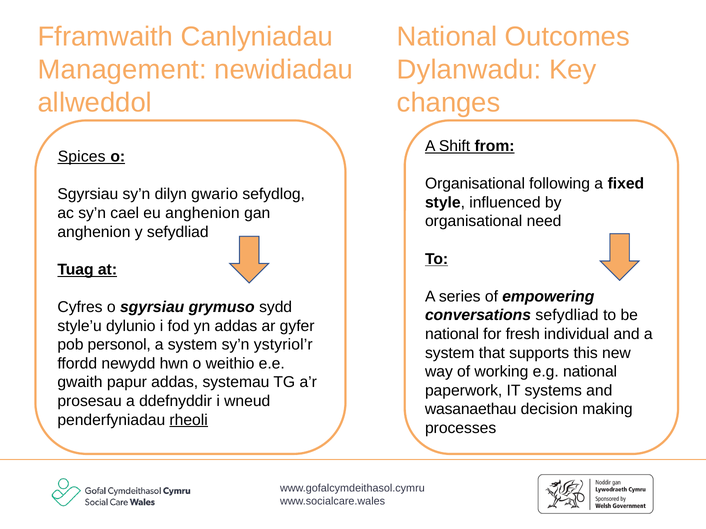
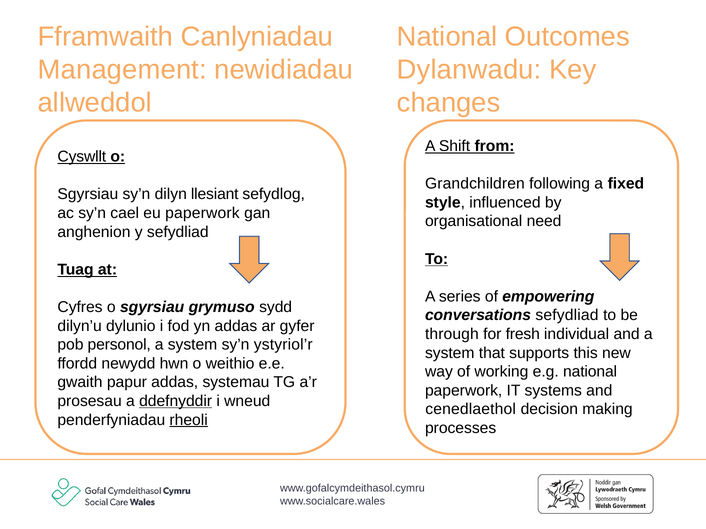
Spices: Spices -> Cyswllt
Organisational at (475, 184): Organisational -> Grandchildren
gwario: gwario -> llesiant
eu anghenion: anghenion -> paperwork
style’u: style’u -> dilyn’u
national at (452, 334): national -> through
ddefnyddir underline: none -> present
wasanaethau: wasanaethau -> cenedlaethol
